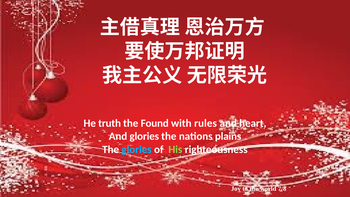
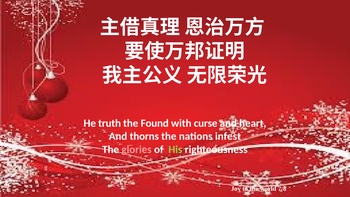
rules: rules -> curse
And glories: glories -> thorns
plains: plains -> infest
glories at (137, 149) colour: light blue -> pink
